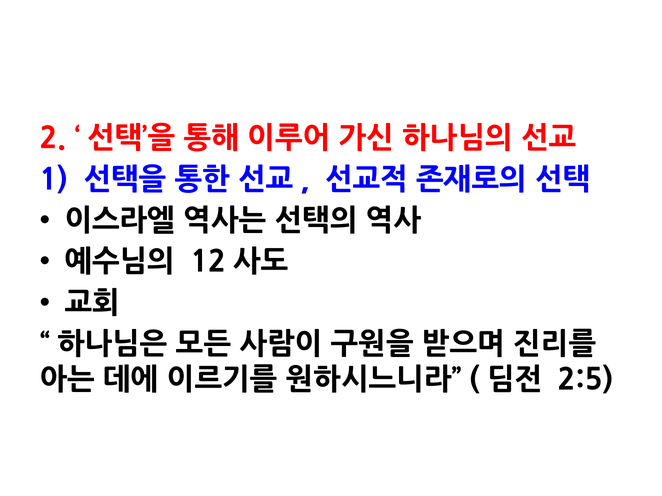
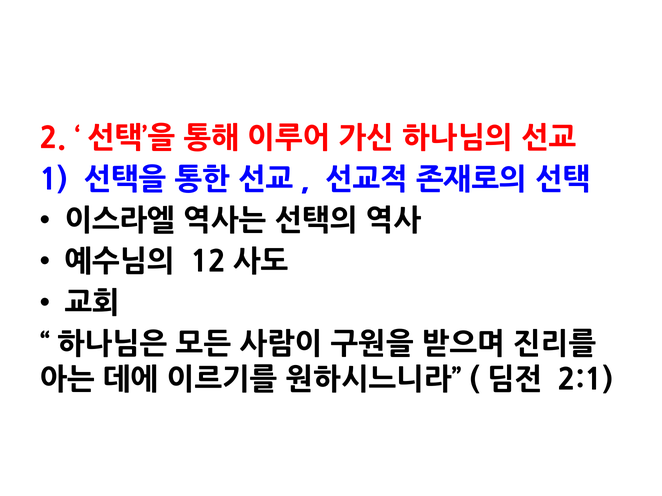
2:5: 2:5 -> 2:1
